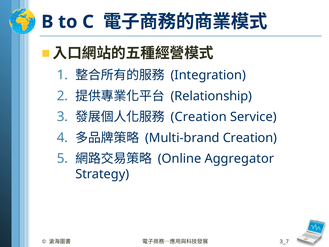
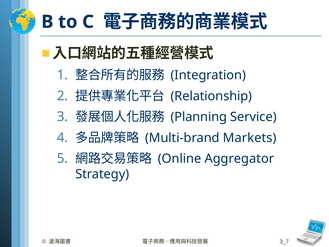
Creation at (199, 117): Creation -> Planning
Multi-brand Creation: Creation -> Markets
